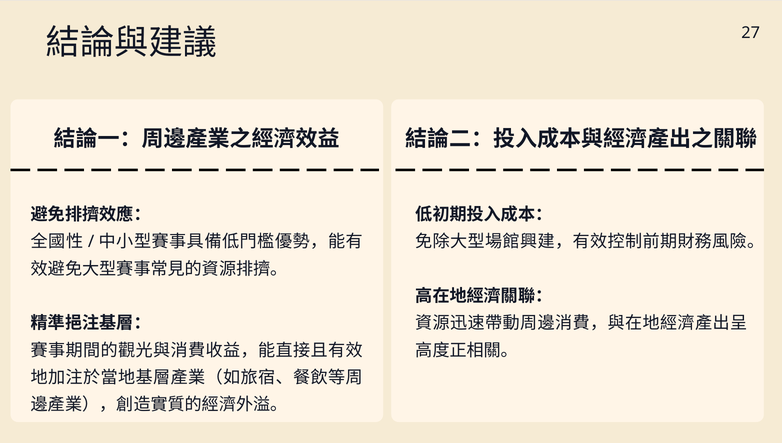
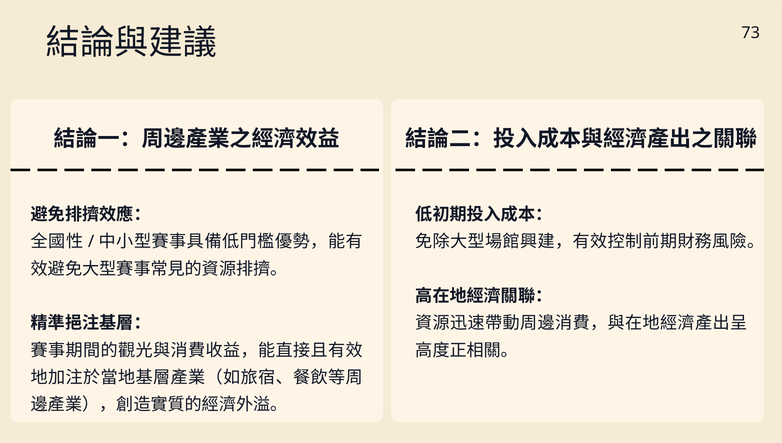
27: 27 -> 73
